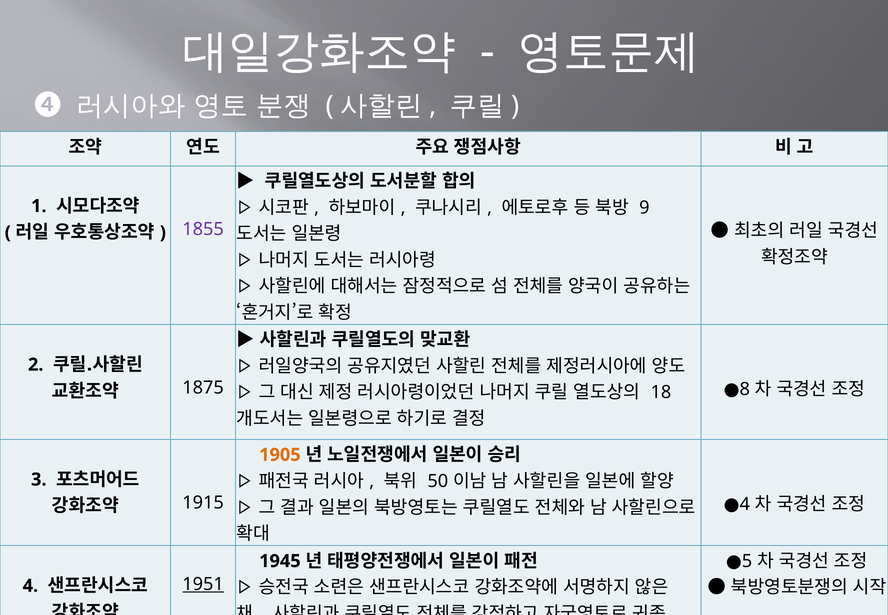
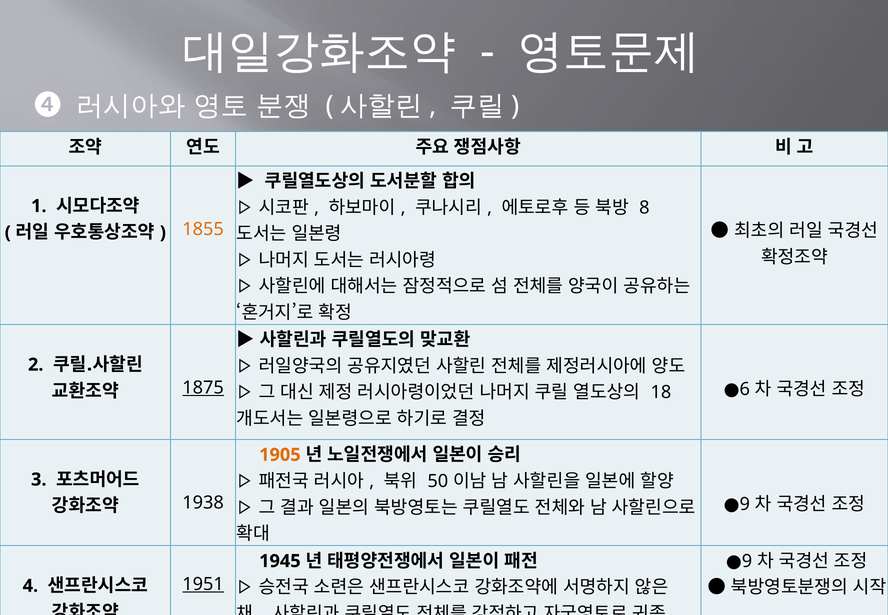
9: 9 -> 8
1855 colour: purple -> orange
8: 8 -> 6
1875 underline: none -> present
4 at (745, 504): 4 -> 9
1915: 1915 -> 1938
5 at (747, 561): 5 -> 9
